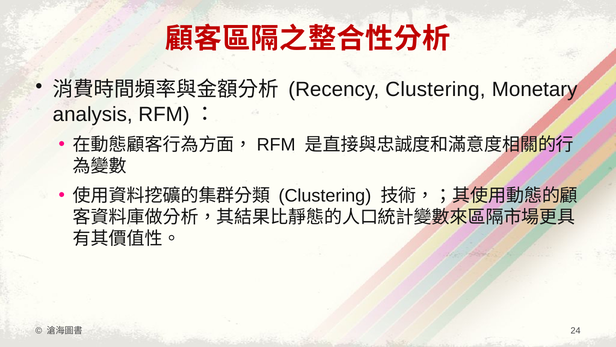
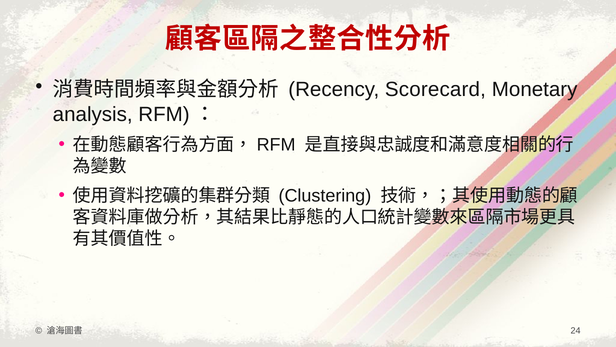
Recency Clustering: Clustering -> Scorecard
